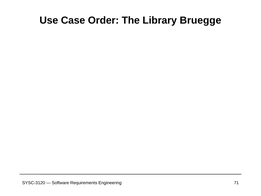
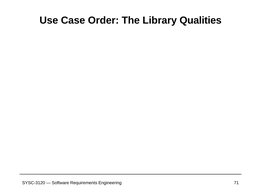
Bruegge: Bruegge -> Qualities
